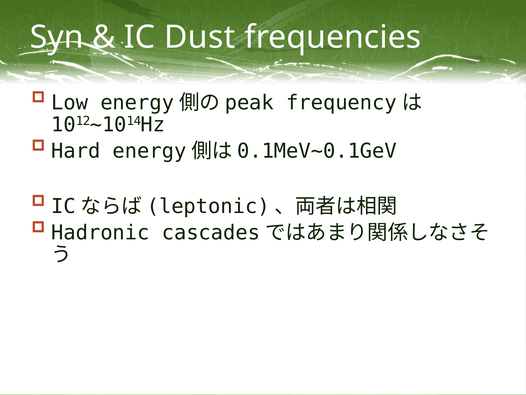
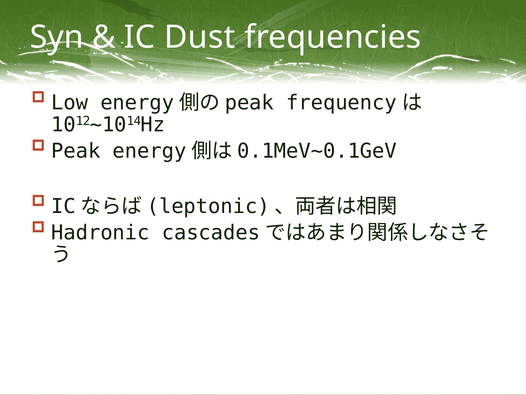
Hard: Hard -> Peak
